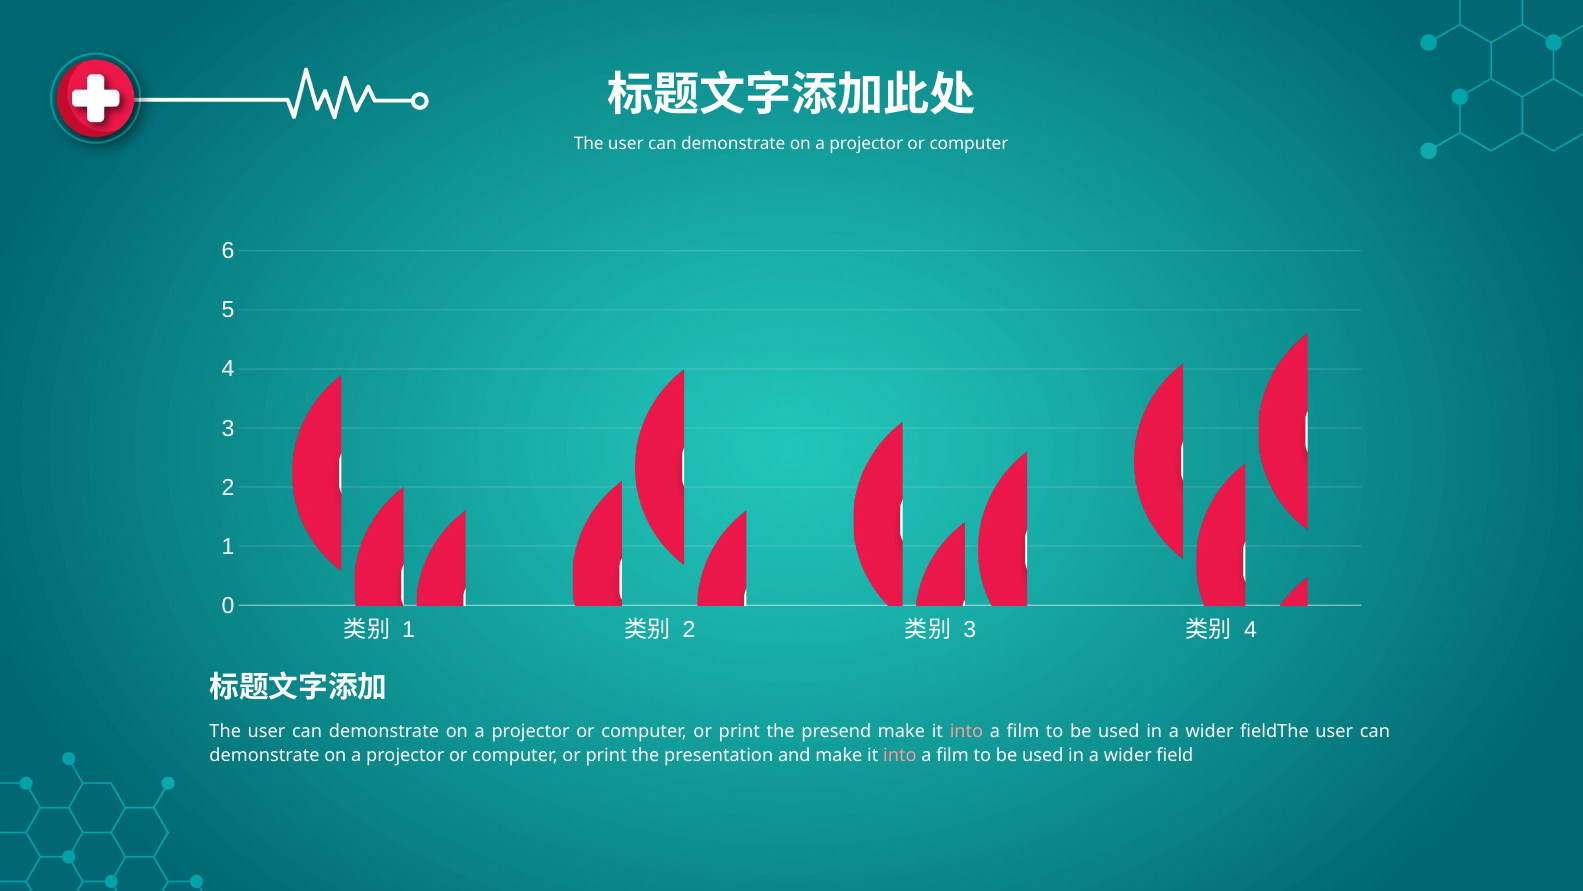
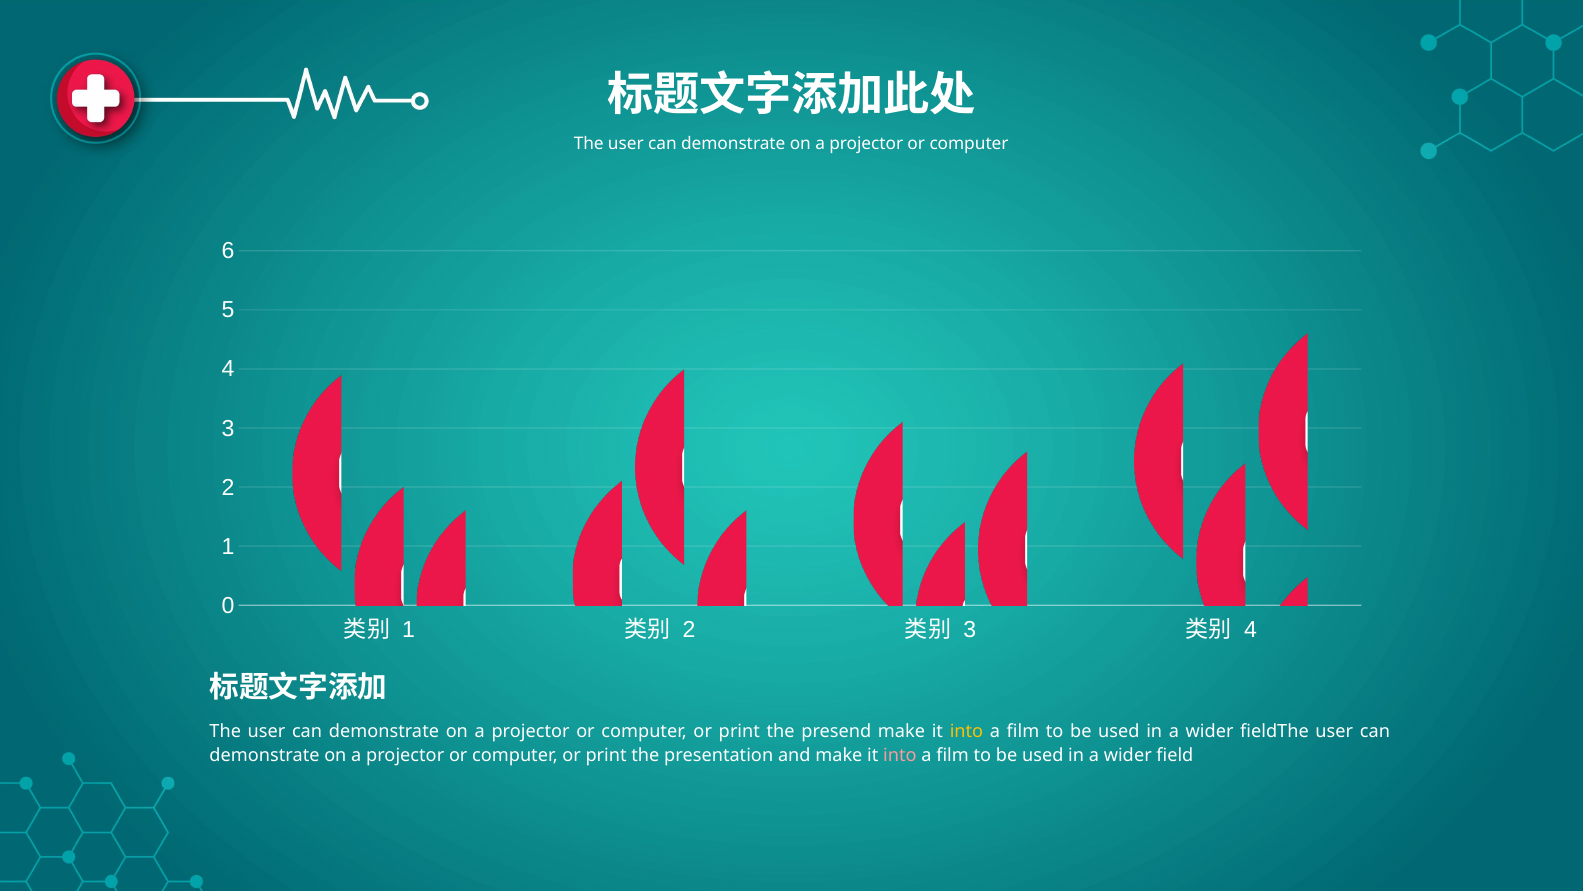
into at (967, 731) colour: pink -> yellow
